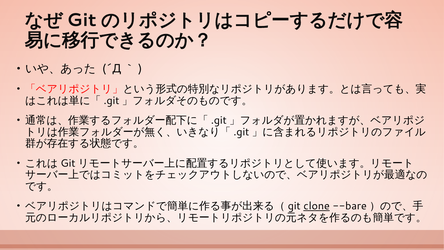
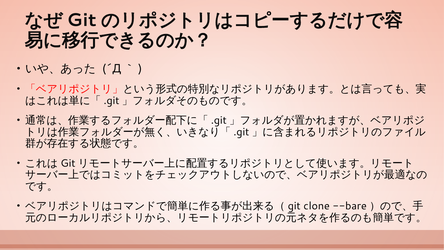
clone underline: present -> none
